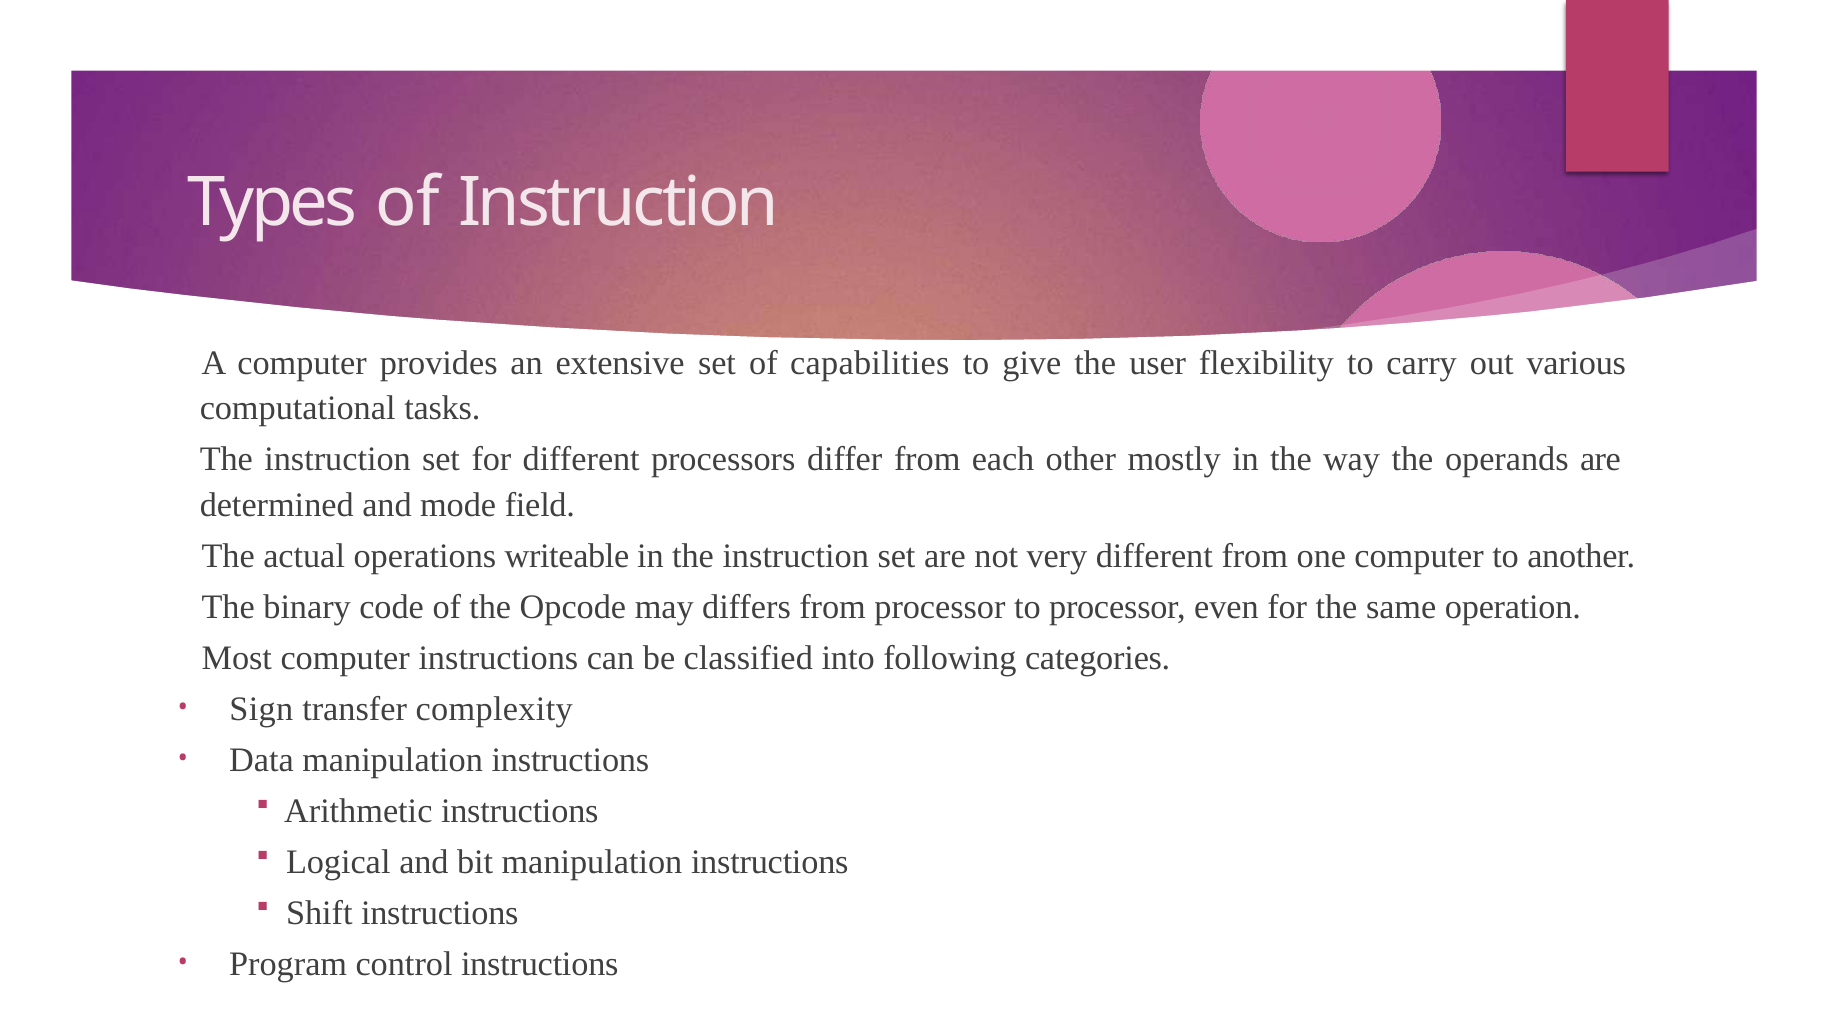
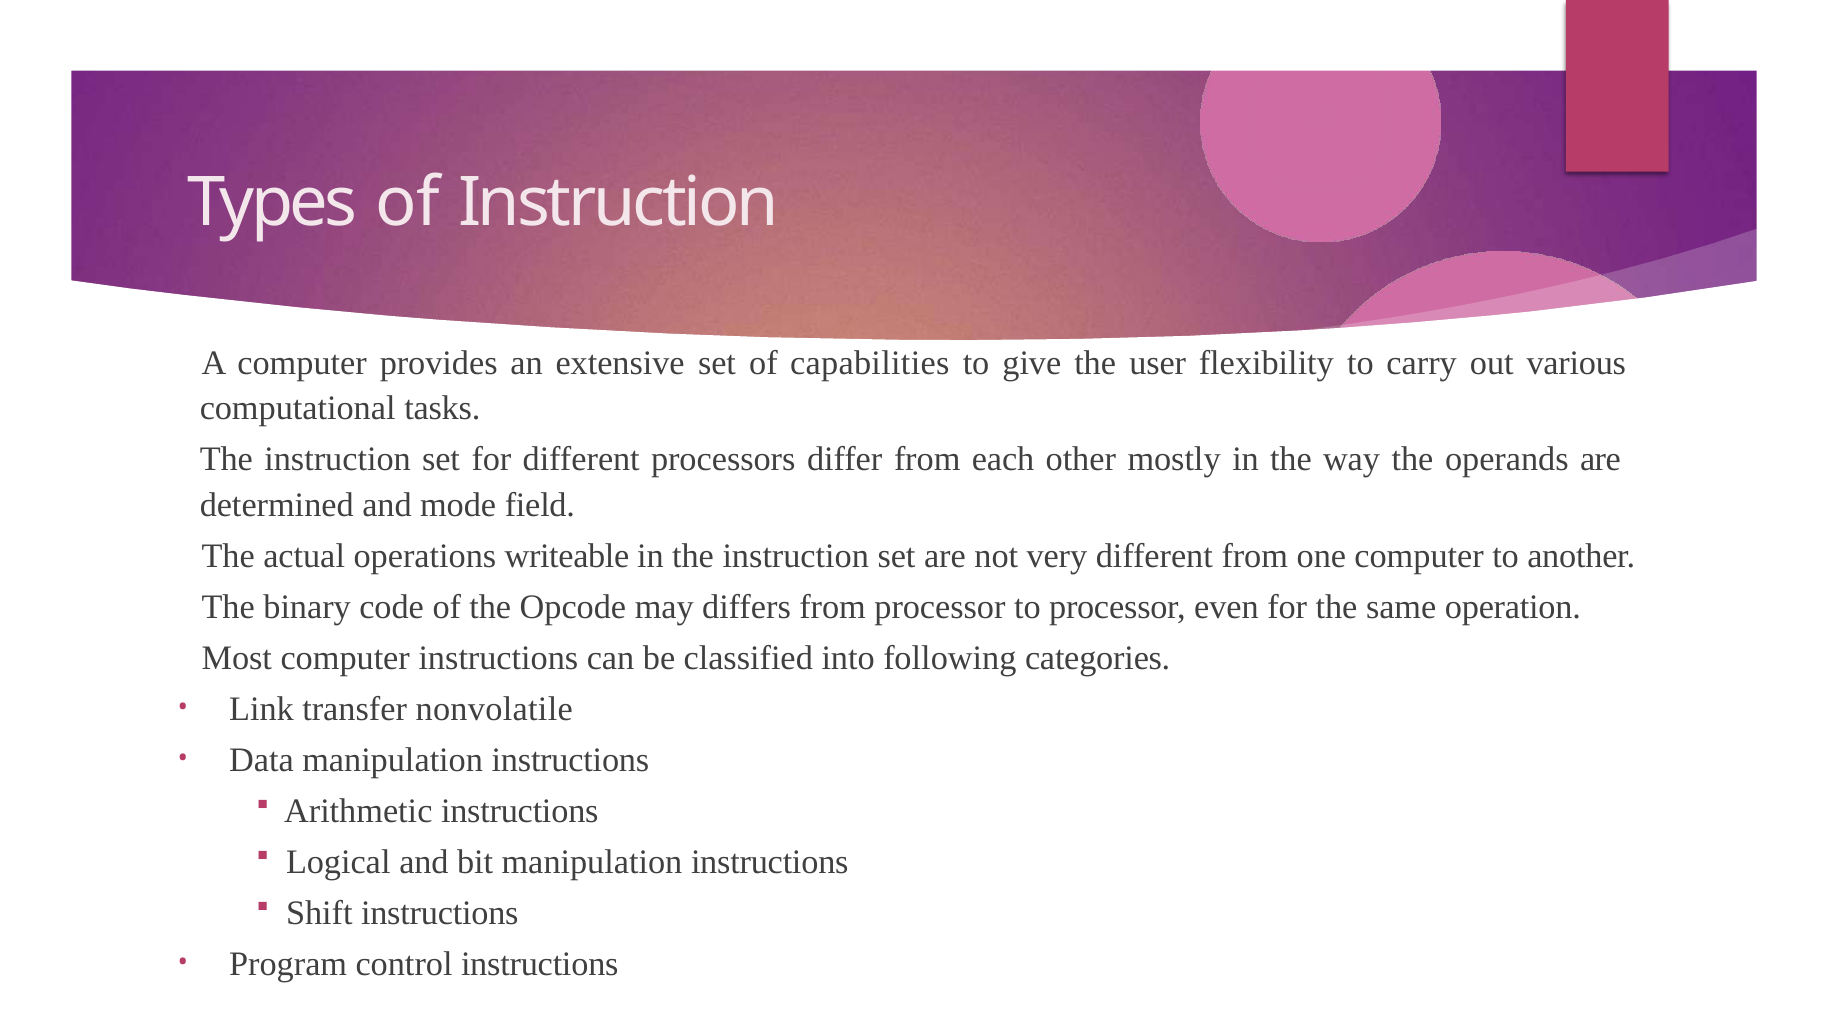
Sign: Sign -> Link
complexity: complexity -> nonvolatile
